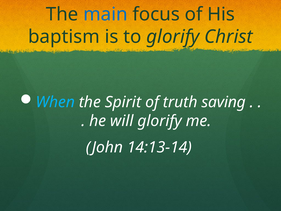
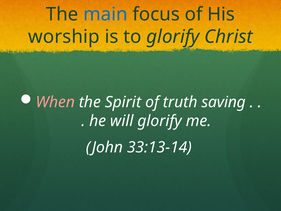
baptism: baptism -> worship
When colour: light blue -> pink
14:13-14: 14:13-14 -> 33:13-14
